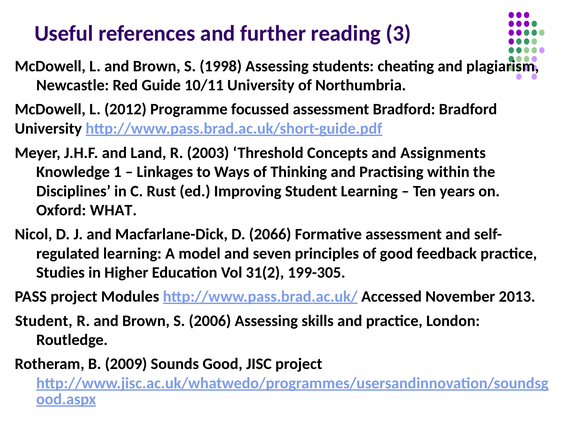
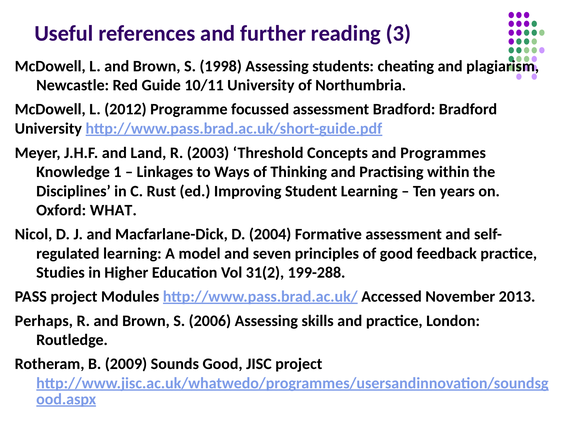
Assignments: Assignments -> Programmes
2066: 2066 -> 2004
199-305: 199-305 -> 199-288
Student at (44, 320): Student -> Perhaps
